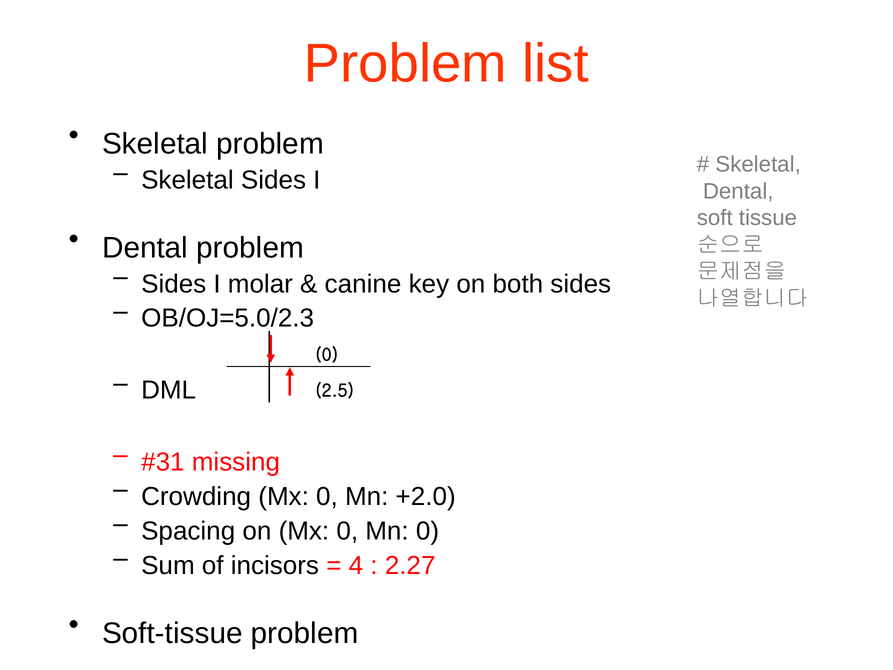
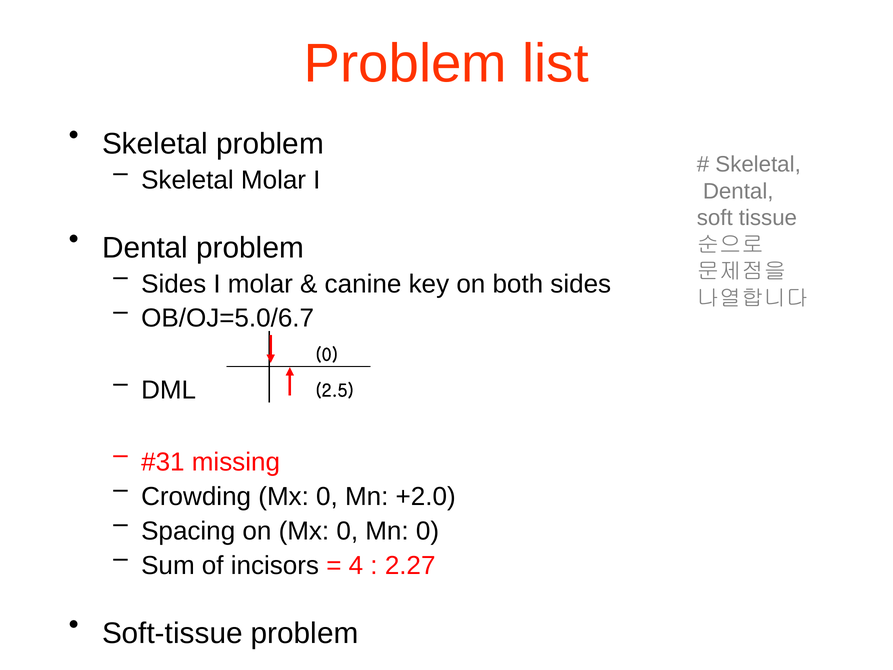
Skeletal Sides: Sides -> Molar
OB/OJ=5.0/2.3: OB/OJ=5.0/2.3 -> OB/OJ=5.0/6.7
